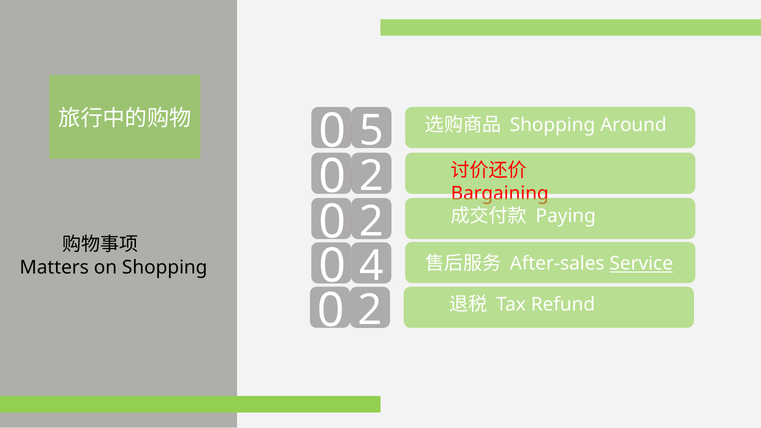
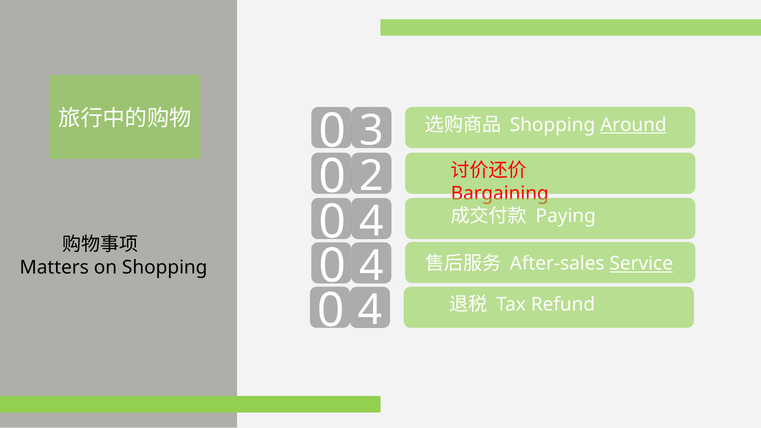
5: 5 -> 3
Around underline: none -> present
2 at (371, 222): 2 -> 4
2 at (370, 310): 2 -> 4
